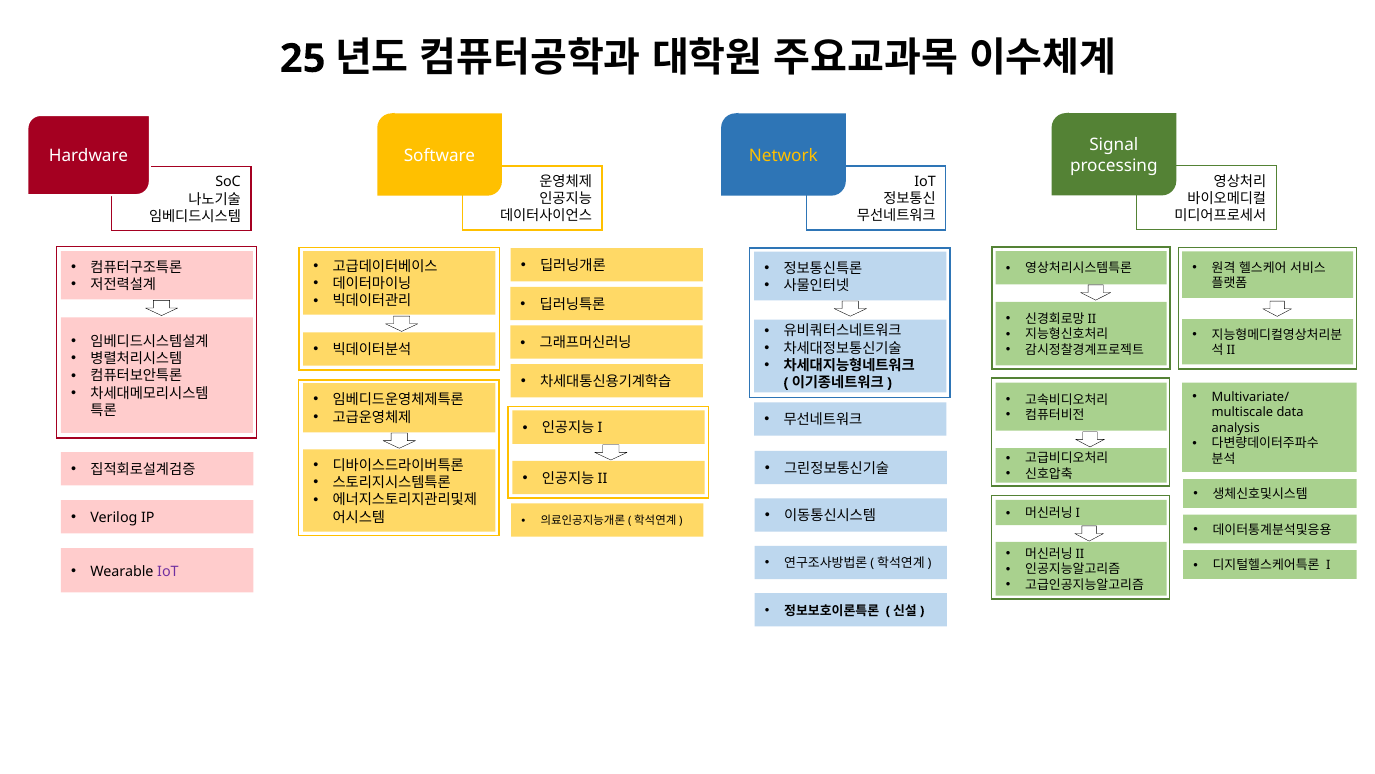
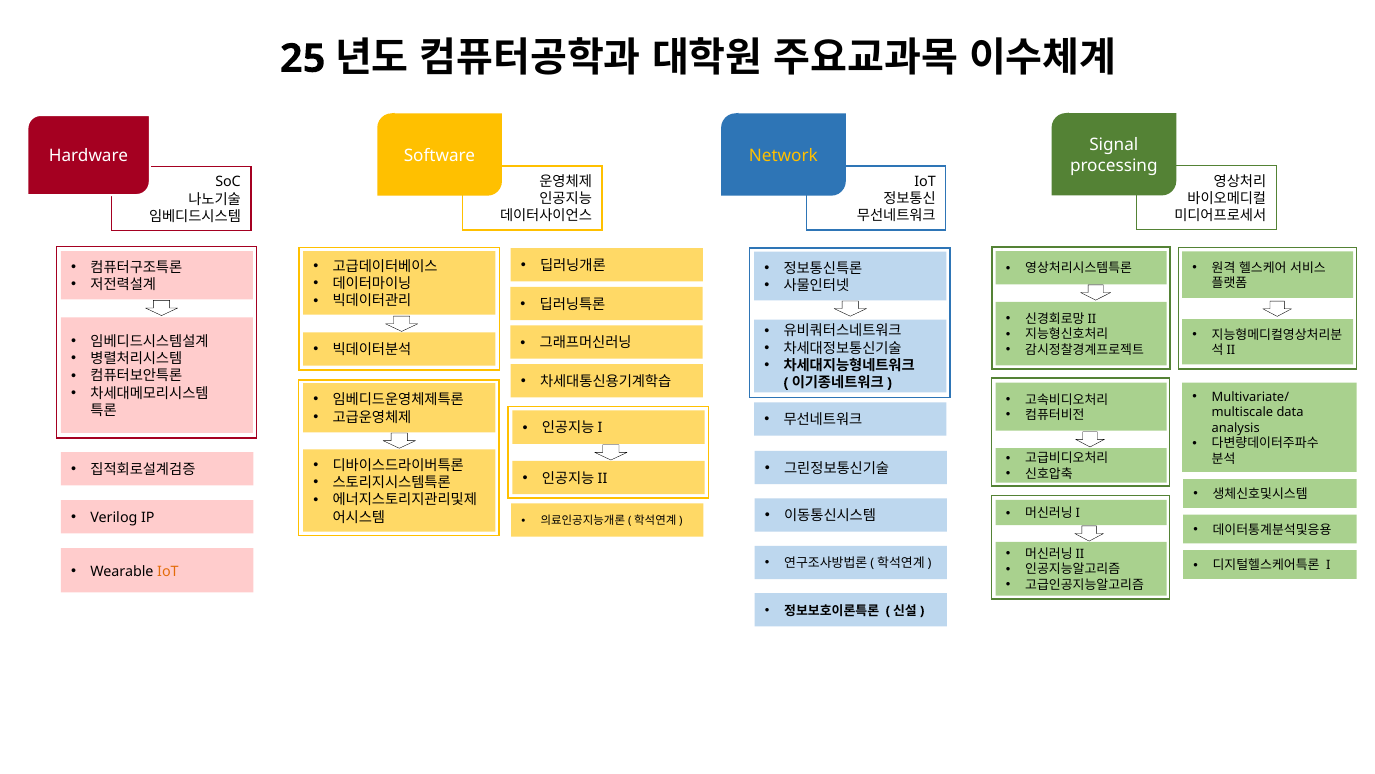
IoT at (168, 571) colour: purple -> orange
